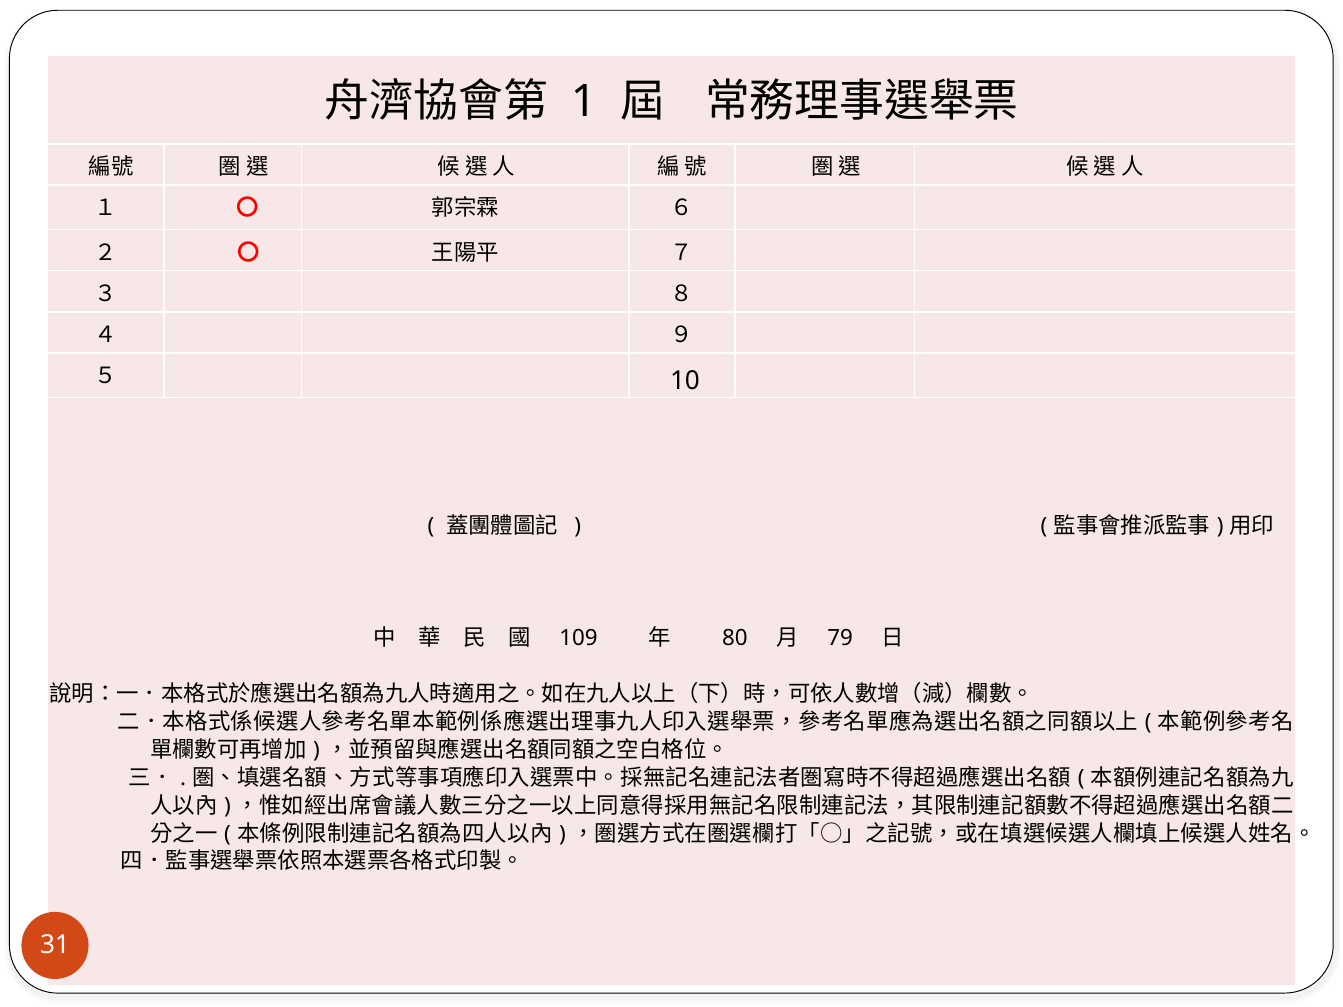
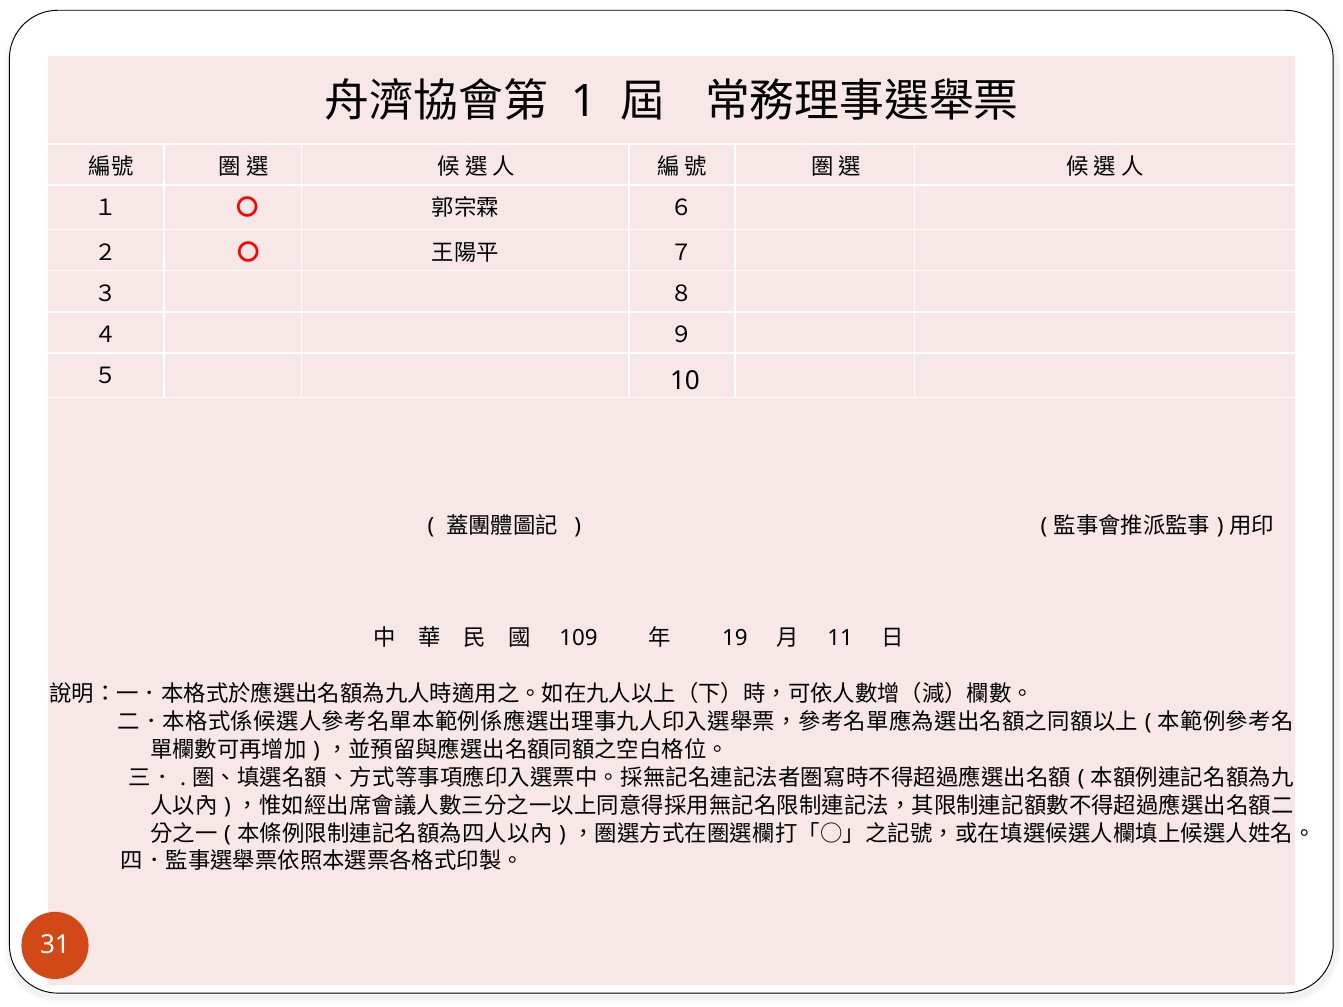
80: 80 -> 19
79: 79 -> 11
